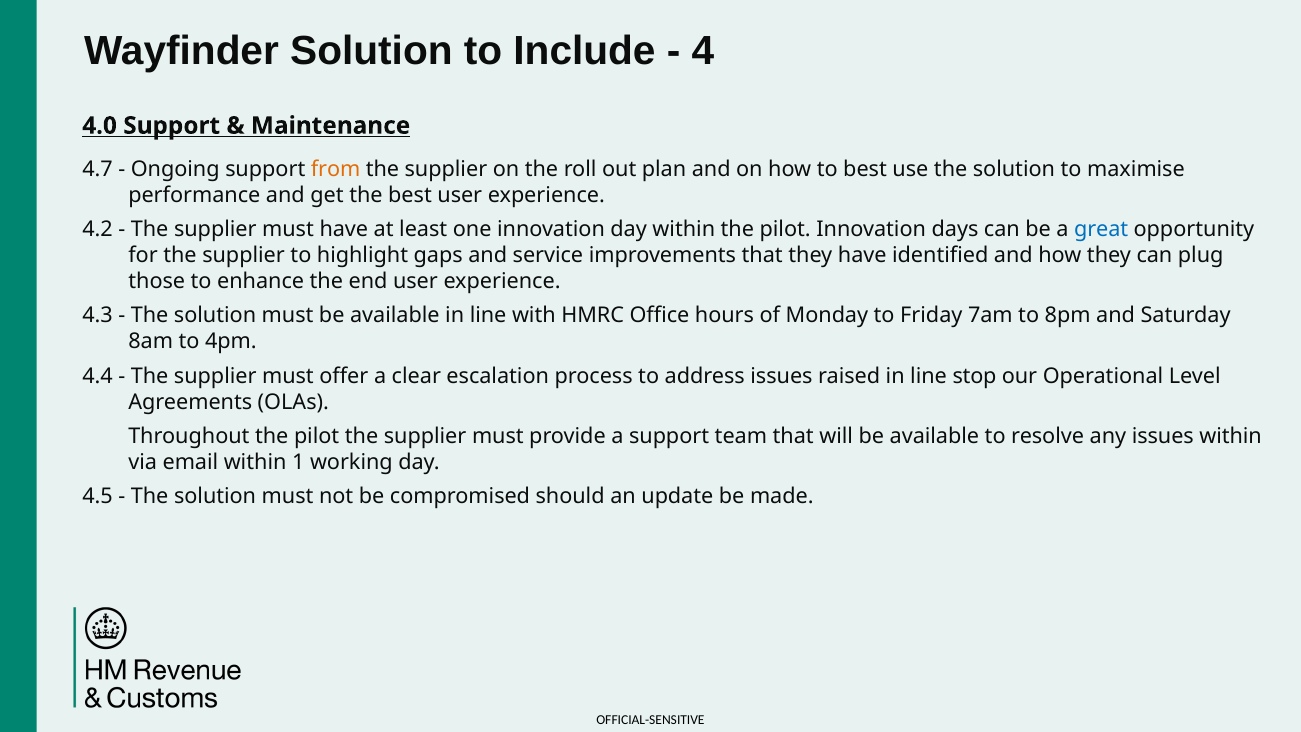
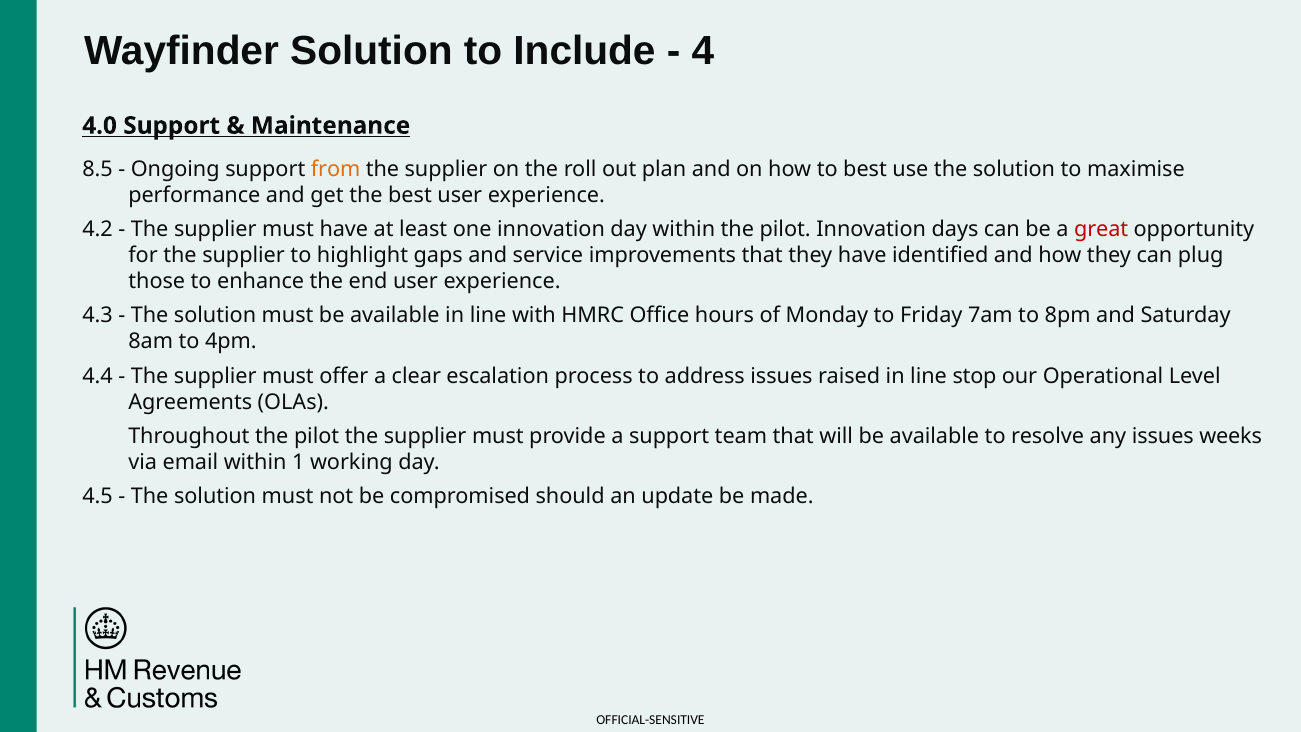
4.7: 4.7 -> 8.5
great colour: blue -> red
issues within: within -> weeks
